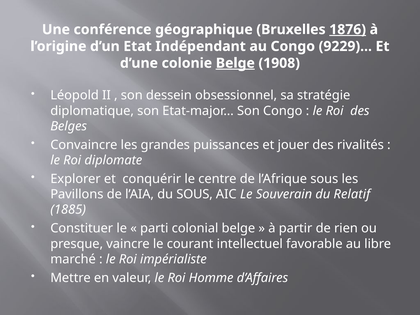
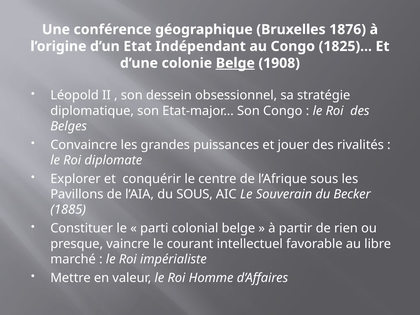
1876 underline: present -> none
9229: 9229 -> 1825
Relatif: Relatif -> Becker
